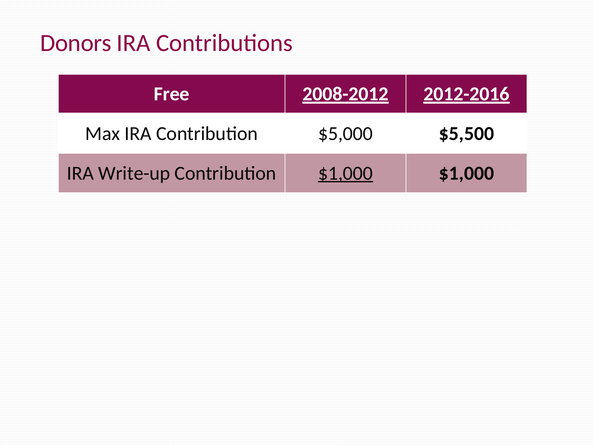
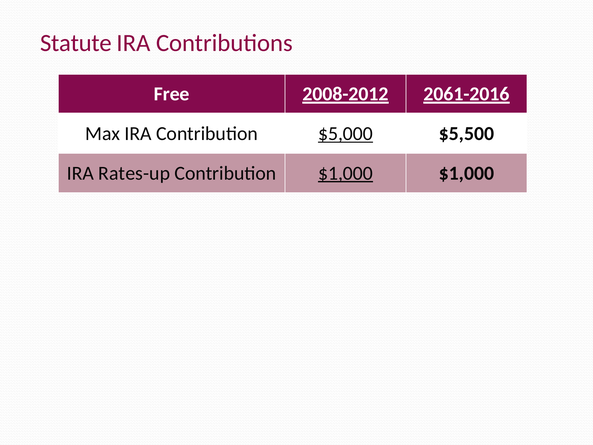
Donors: Donors -> Statute
2012-2016: 2012-2016 -> 2061-2016
$5,000 underline: none -> present
Write-up: Write-up -> Rates-up
